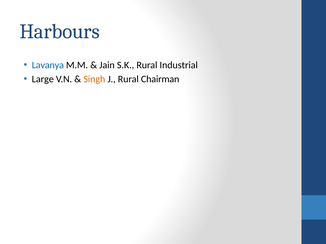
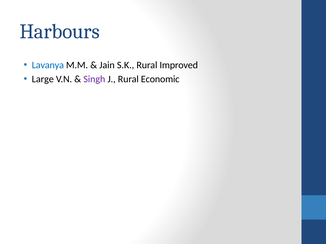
Industrial: Industrial -> Improved
Singh colour: orange -> purple
Chairman: Chairman -> Economic
